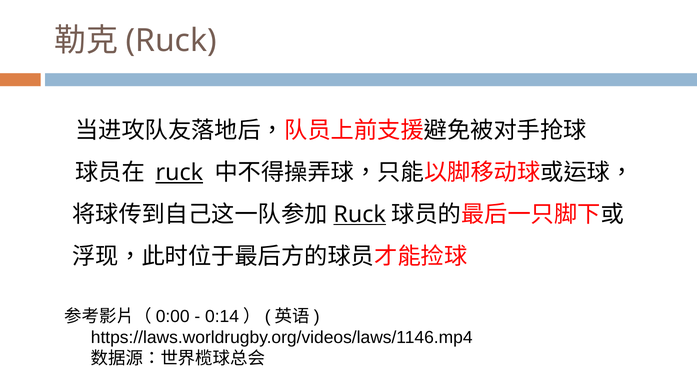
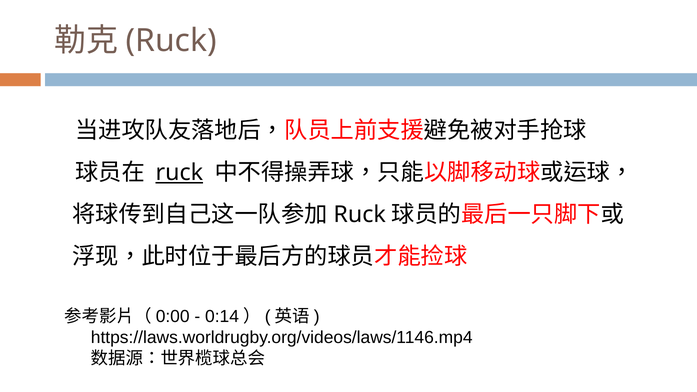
Ruck at (360, 215) underline: present -> none
